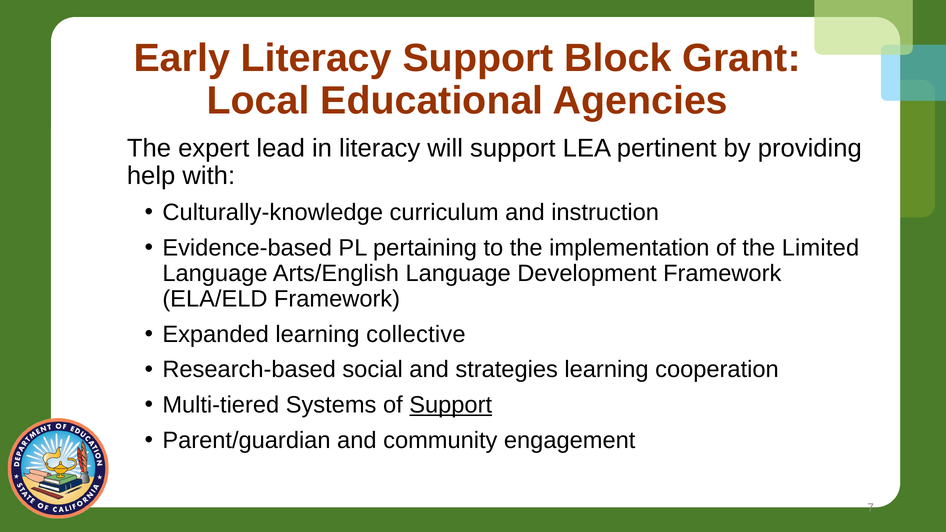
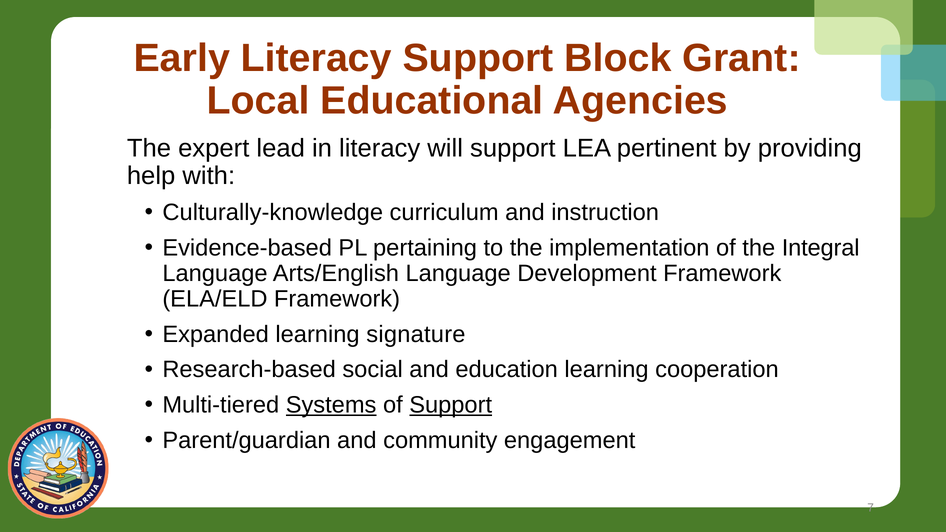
Limited: Limited -> Integral
collective: collective -> signature
strategies: strategies -> education
Systems underline: none -> present
